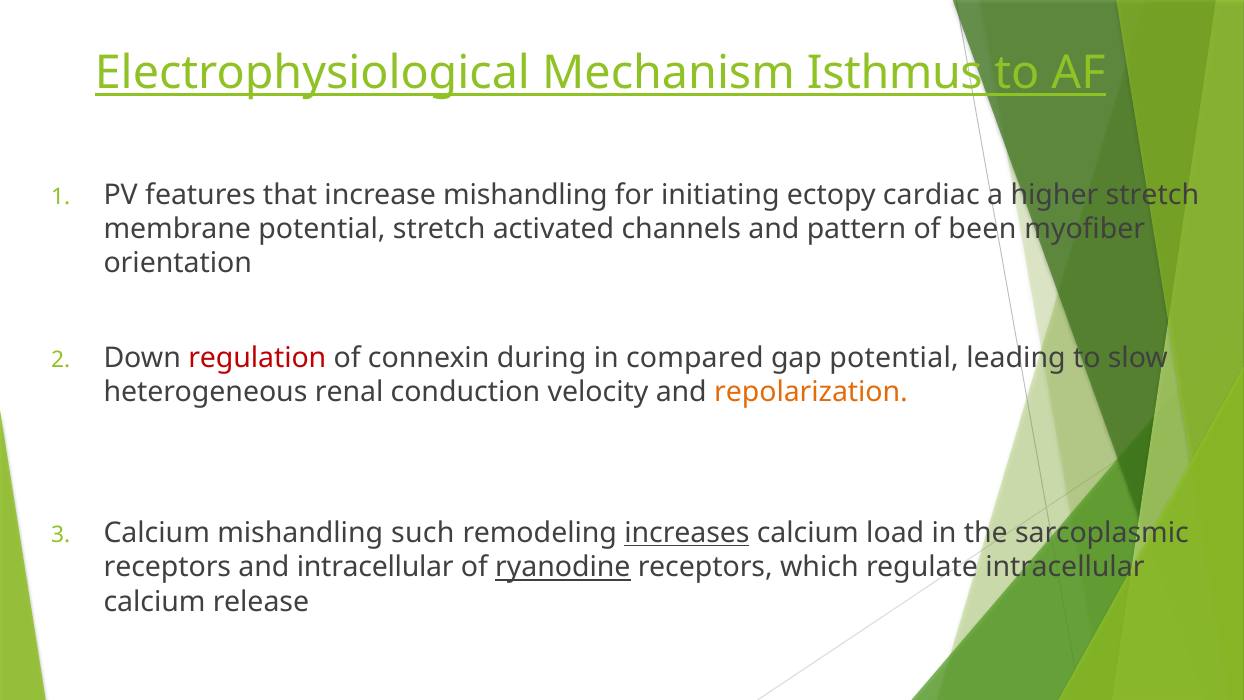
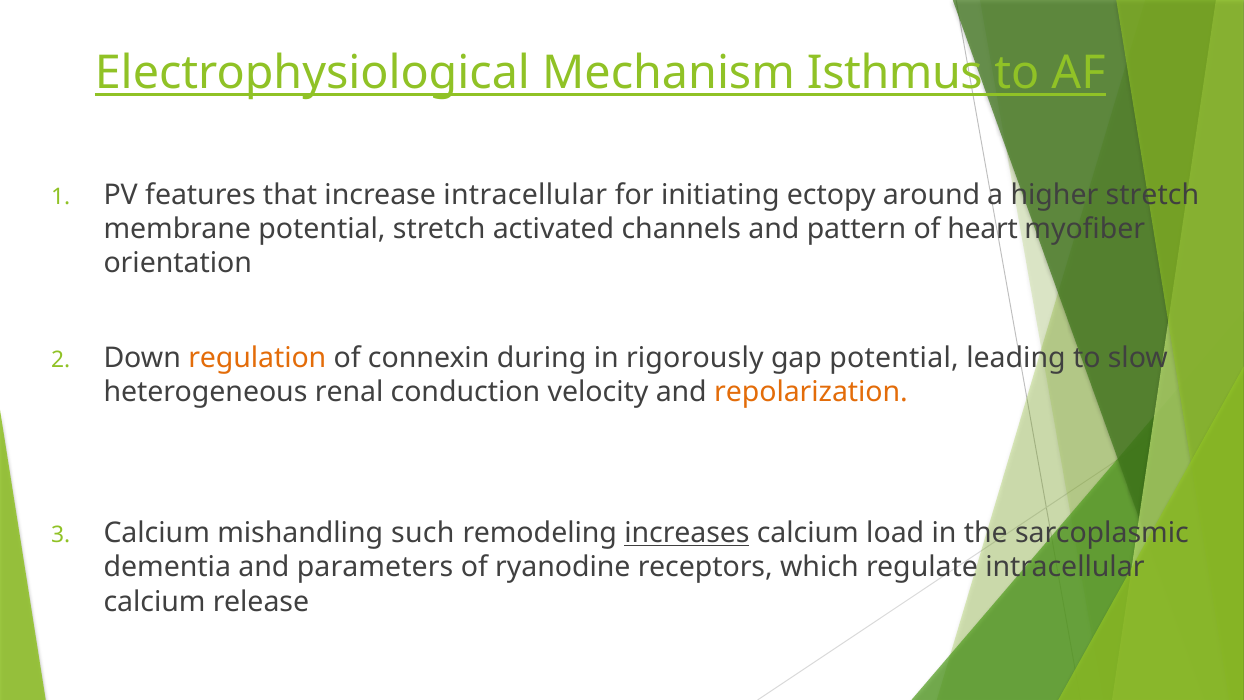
increase mishandling: mishandling -> intracellular
cardiac: cardiac -> around
been: been -> heart
regulation colour: red -> orange
compared: compared -> rigorously
receptors at (167, 567): receptors -> dementia
and intracellular: intracellular -> parameters
ryanodine underline: present -> none
